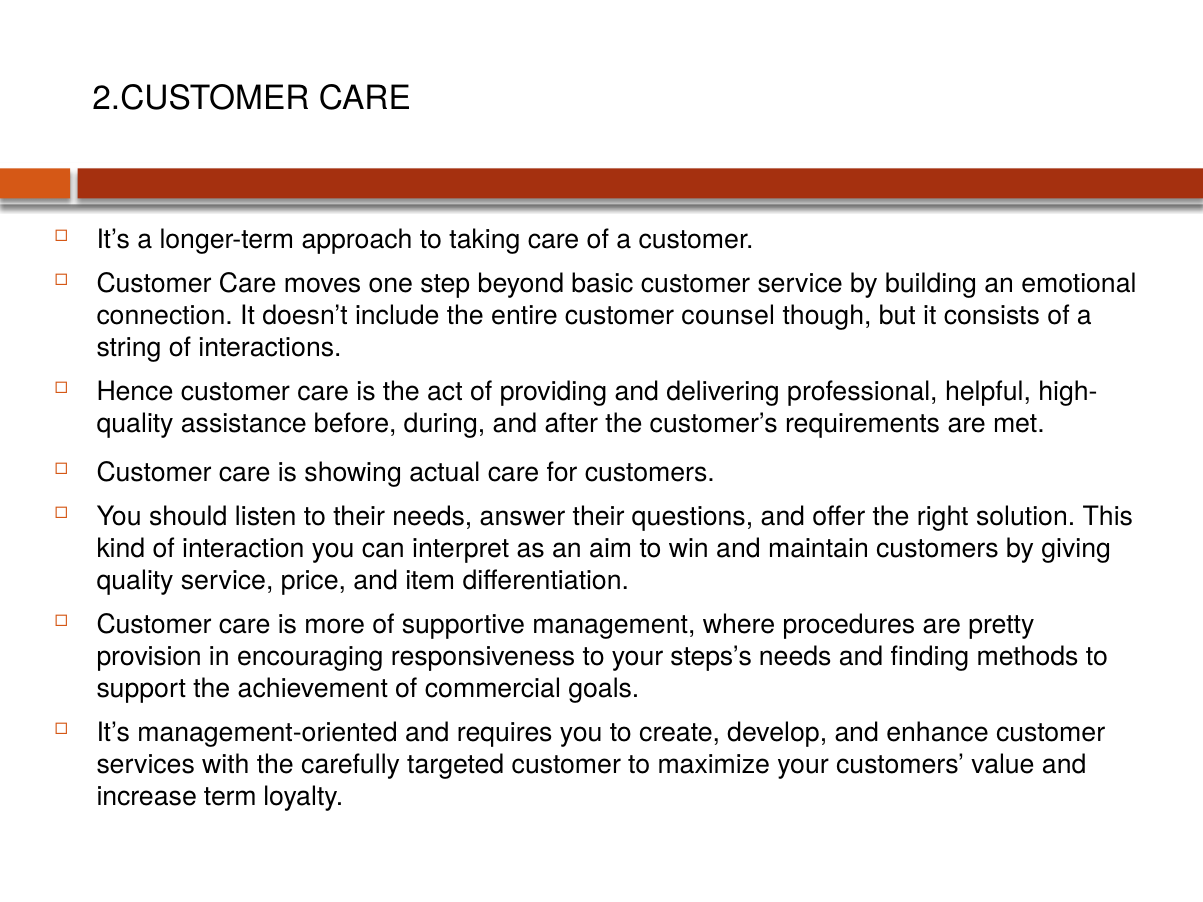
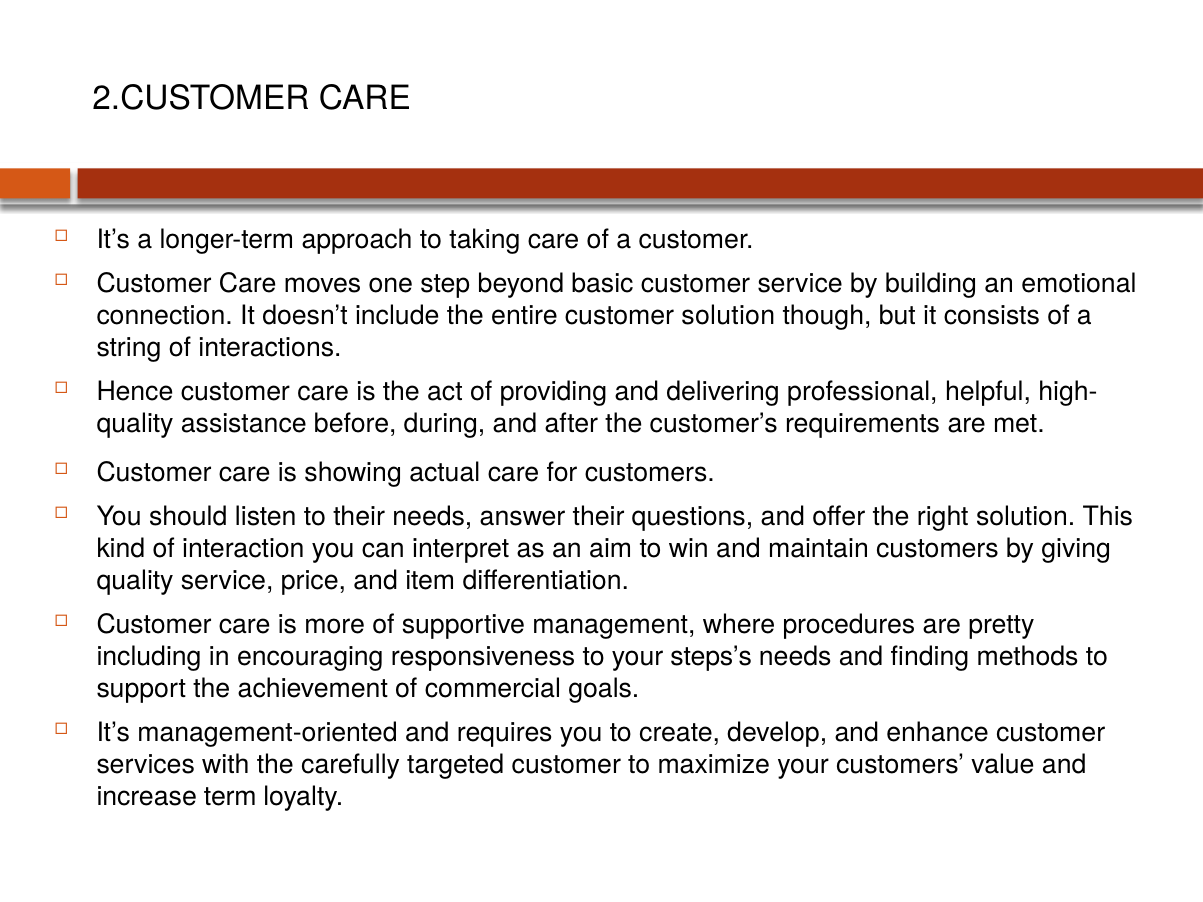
customer counsel: counsel -> solution
provision: provision -> including
